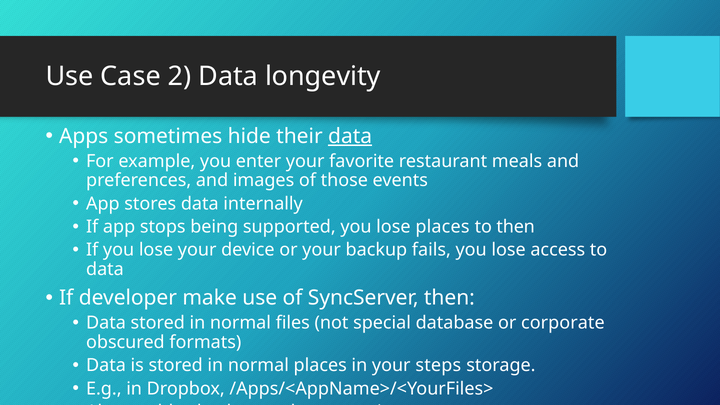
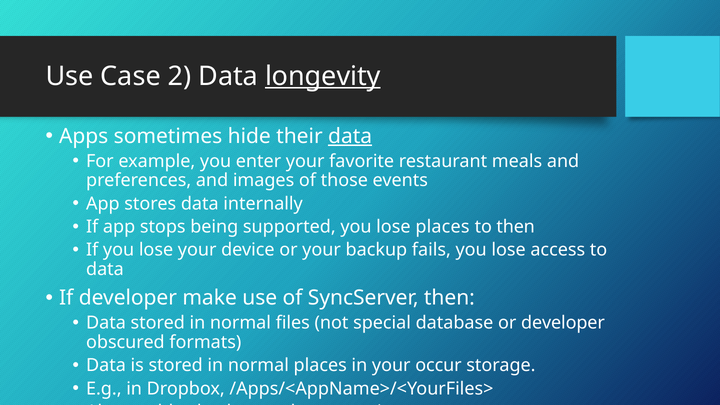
longevity underline: none -> present
or corporate: corporate -> developer
steps: steps -> occur
